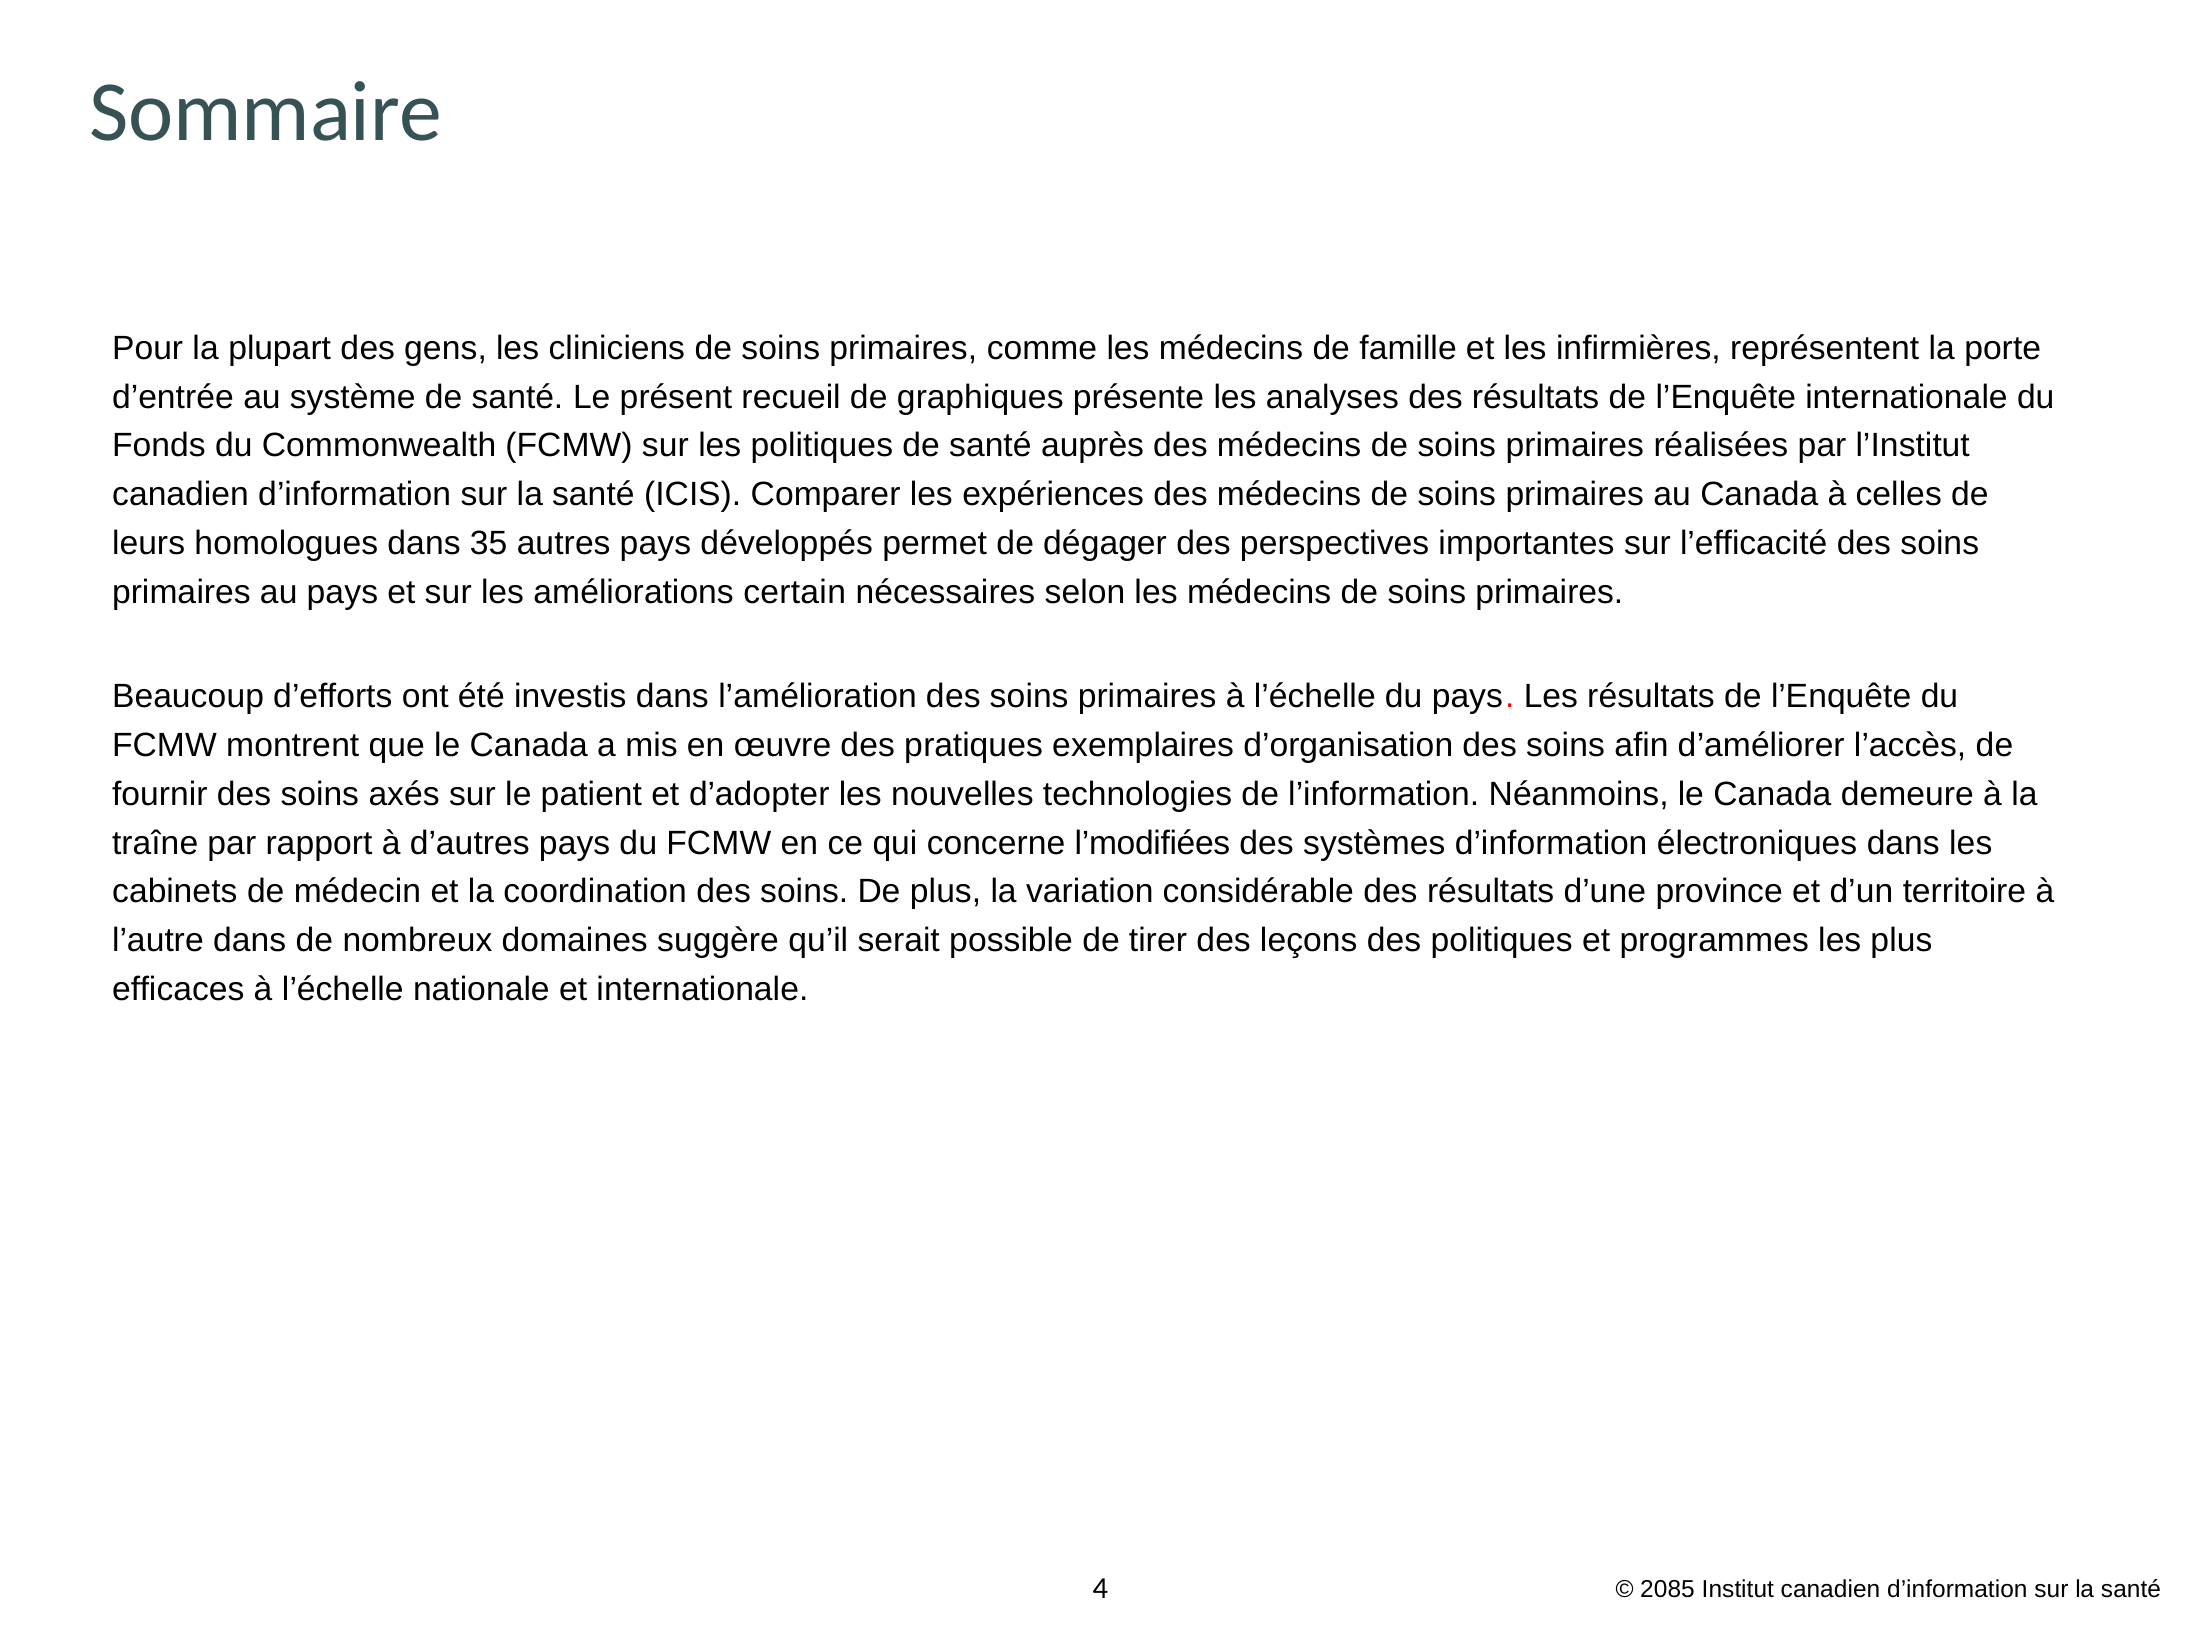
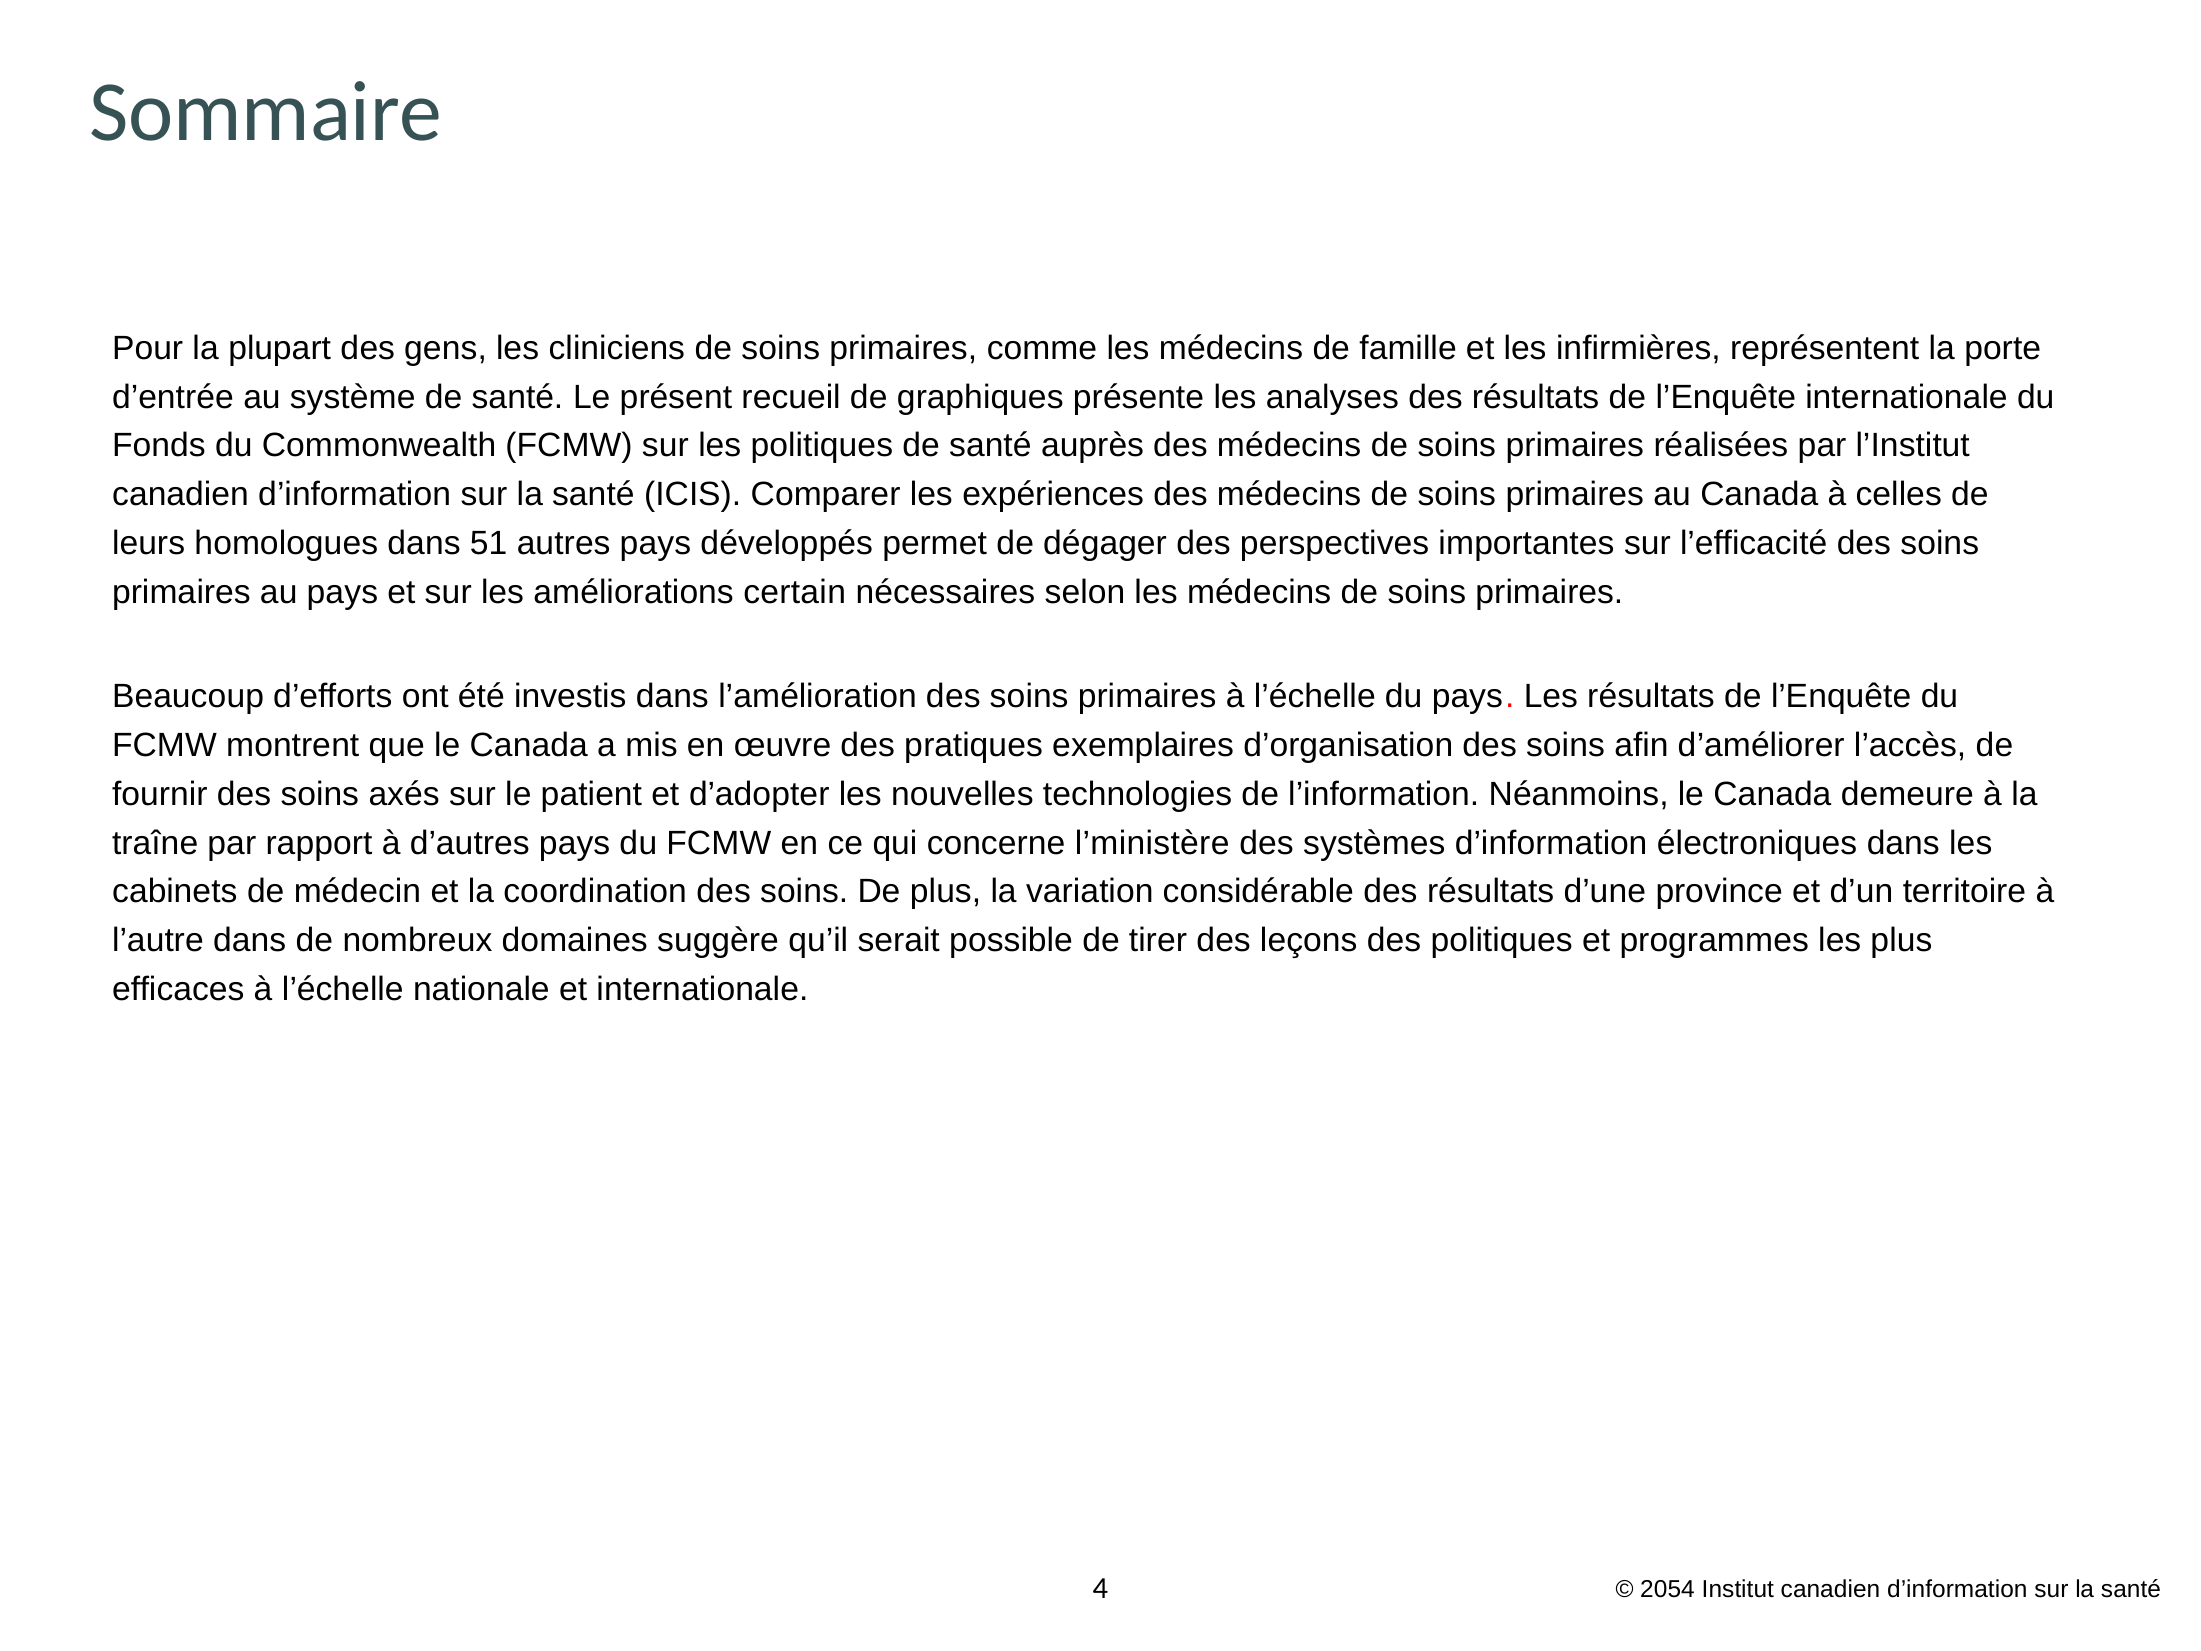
35: 35 -> 51
l’modifiées: l’modifiées -> l’ministère
2085: 2085 -> 2054
